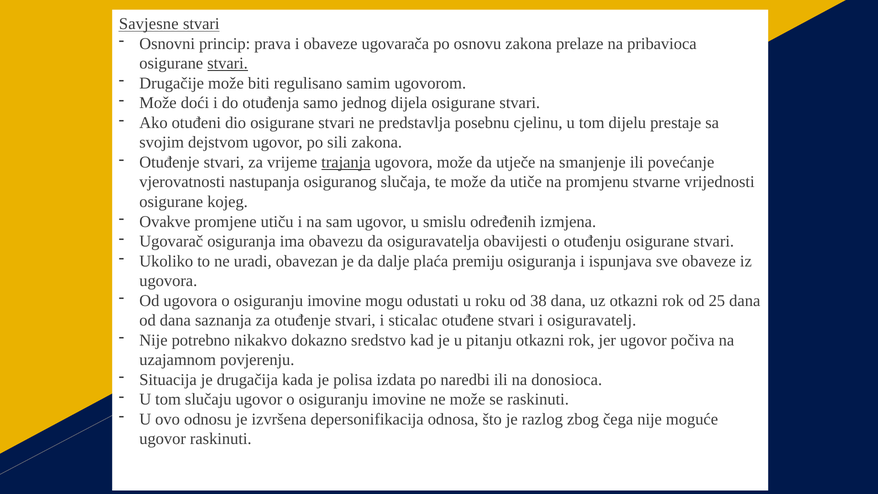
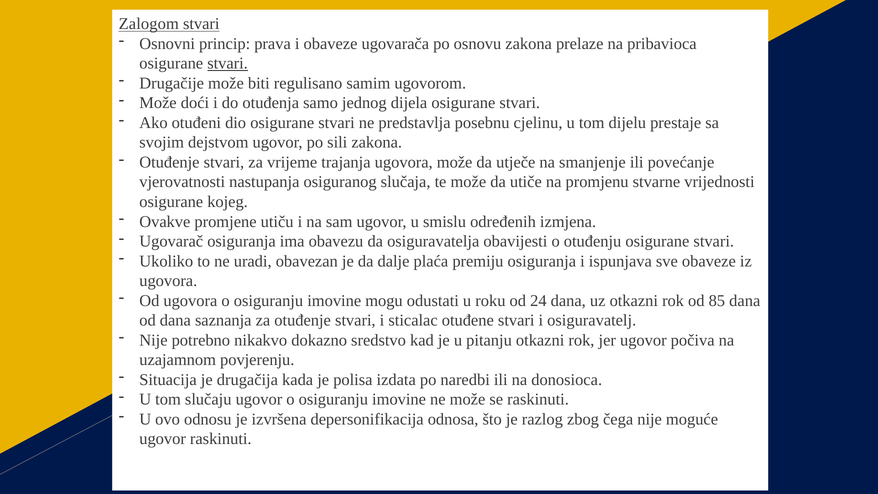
Savjesne: Savjesne -> Zalogom
trajanja underline: present -> none
38: 38 -> 24
25: 25 -> 85
